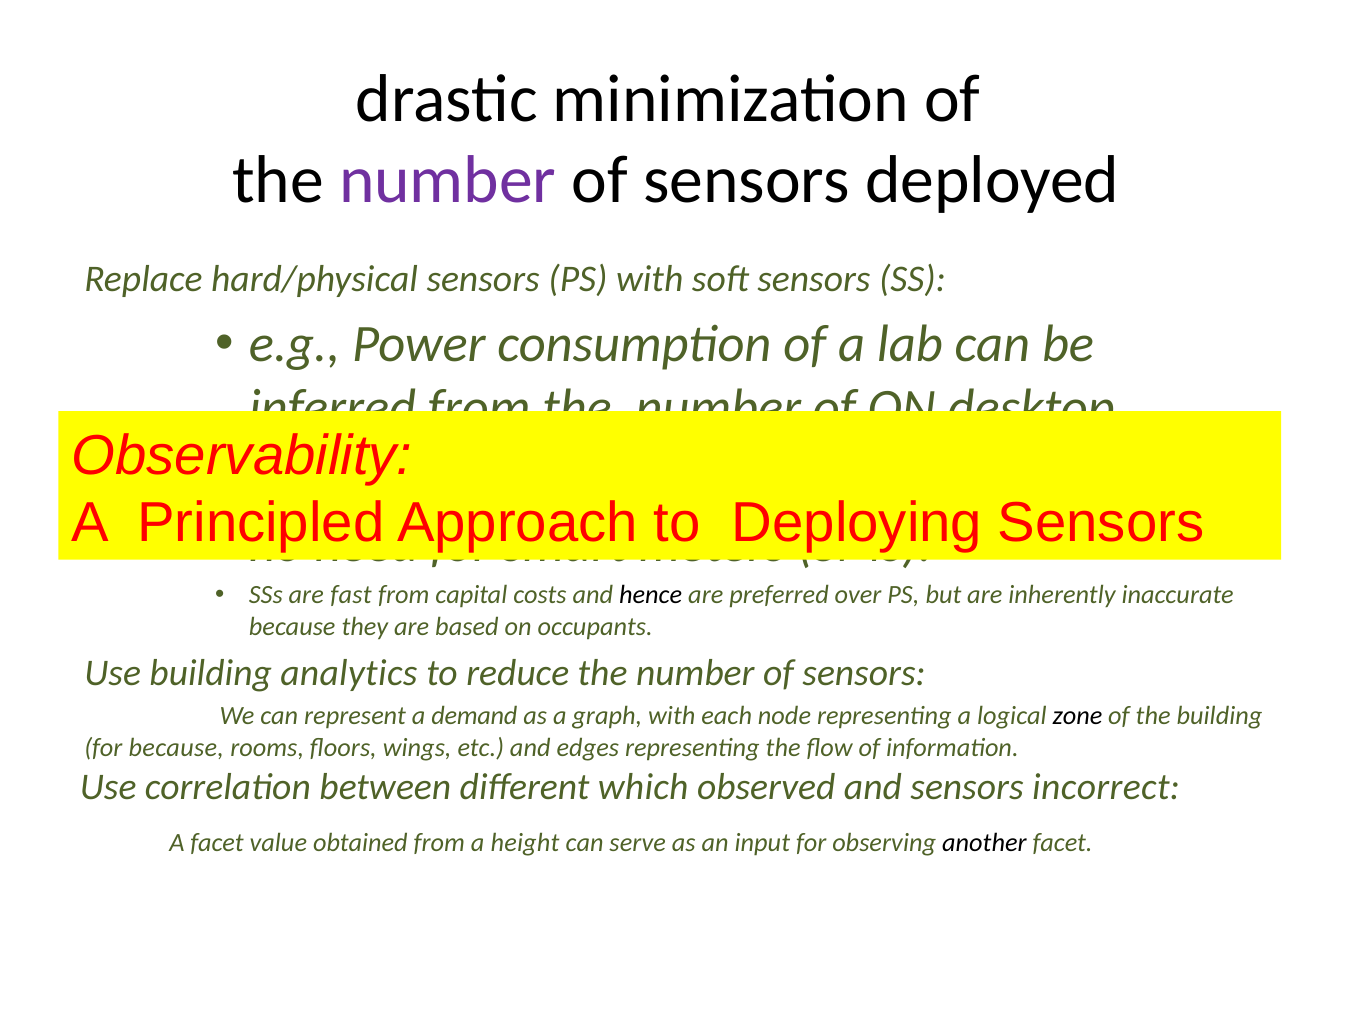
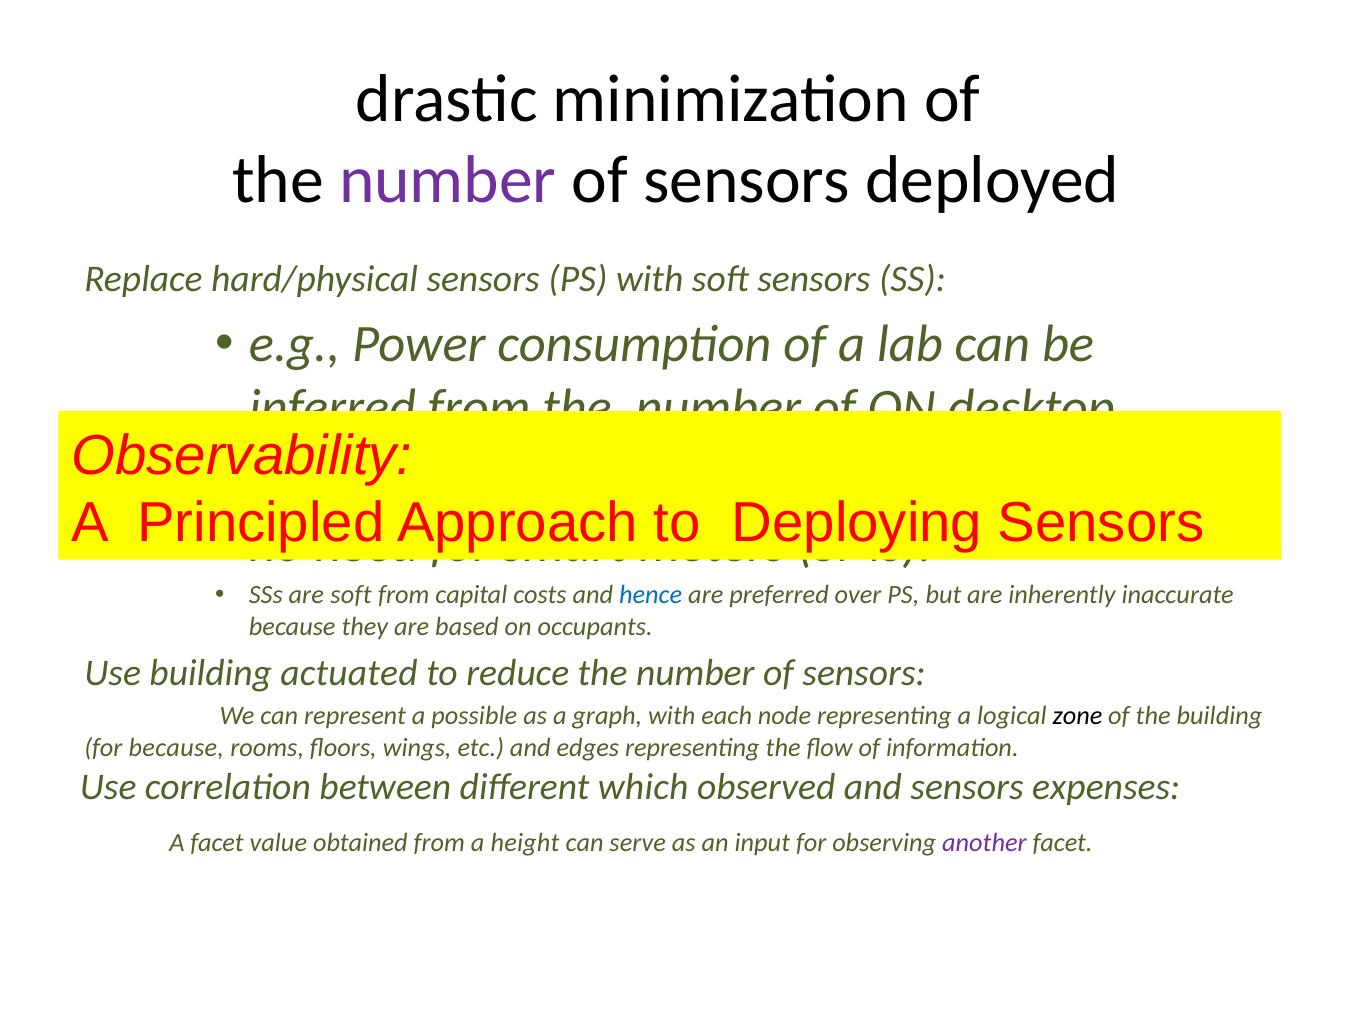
are fast: fast -> soft
hence colour: black -> blue
analytics: analytics -> actuated
demand: demand -> possible
incorrect: incorrect -> expenses
another colour: black -> purple
